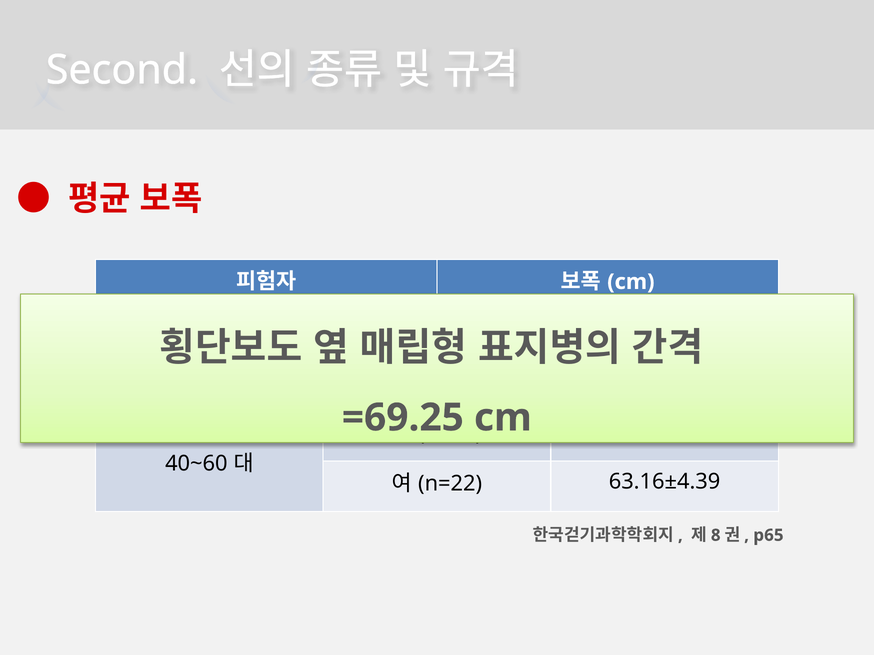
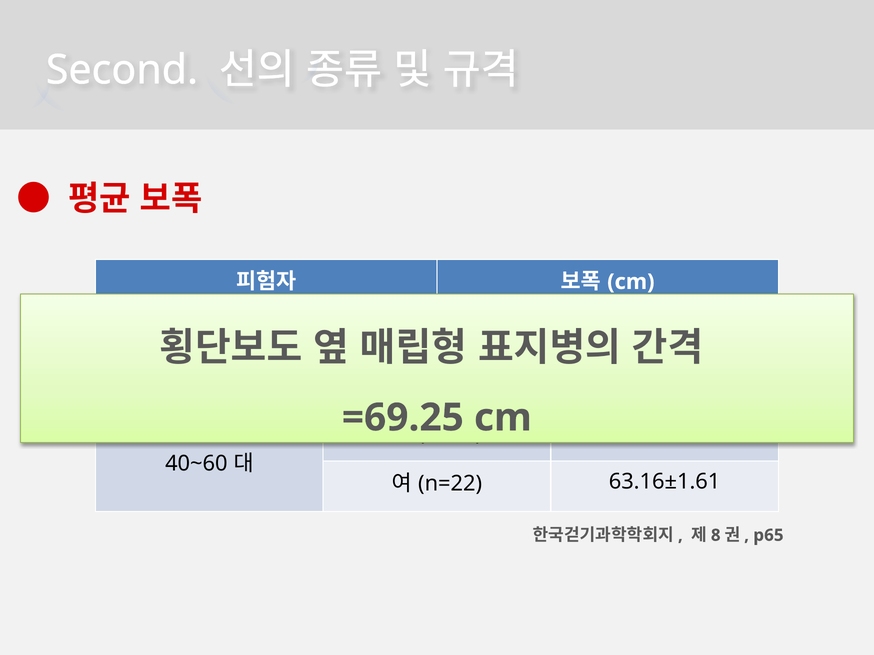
63.16±4.39: 63.16±4.39 -> 63.16±1.61
